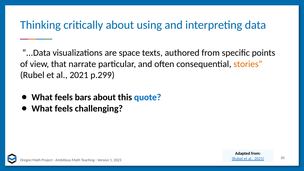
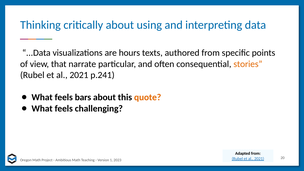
space: space -> hours
p.299: p.299 -> p.241
quote colour: blue -> orange
